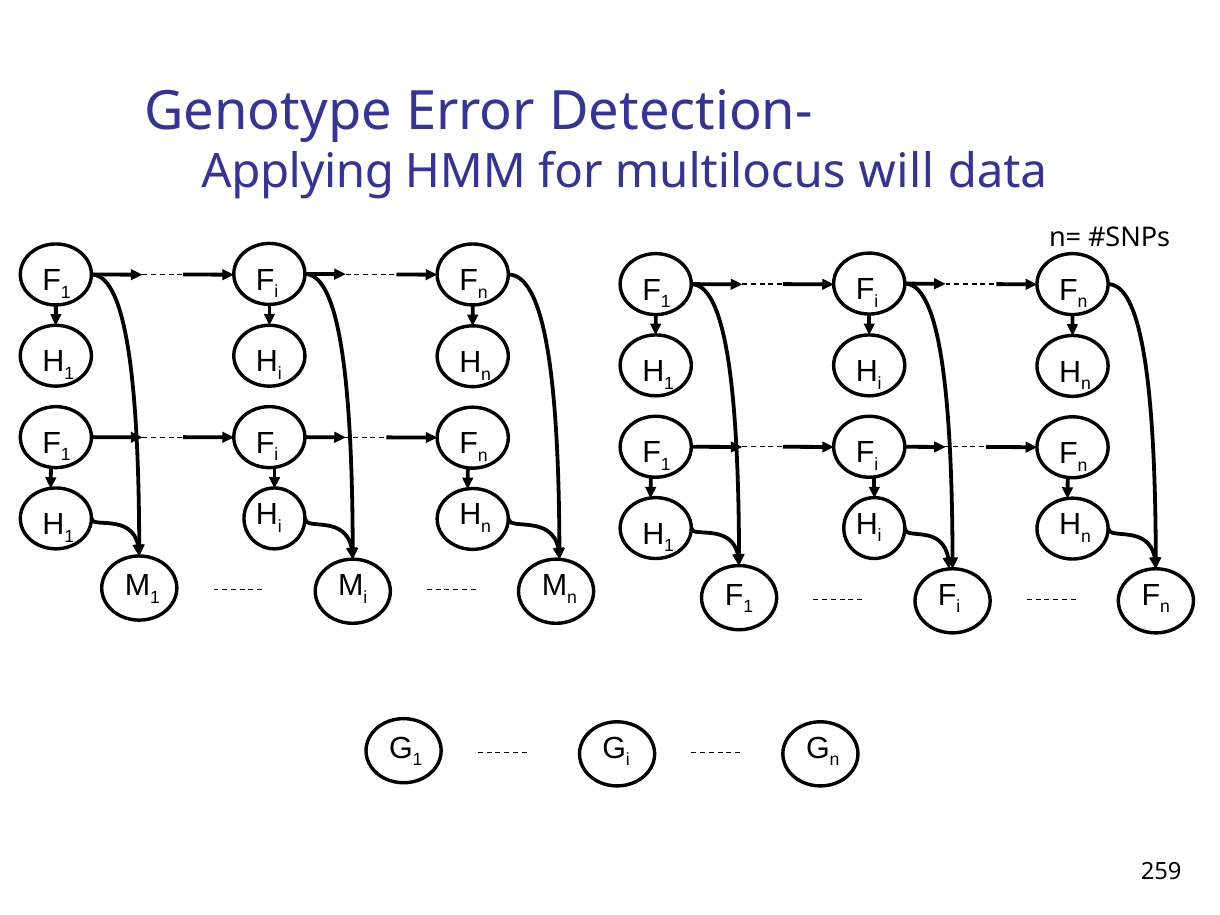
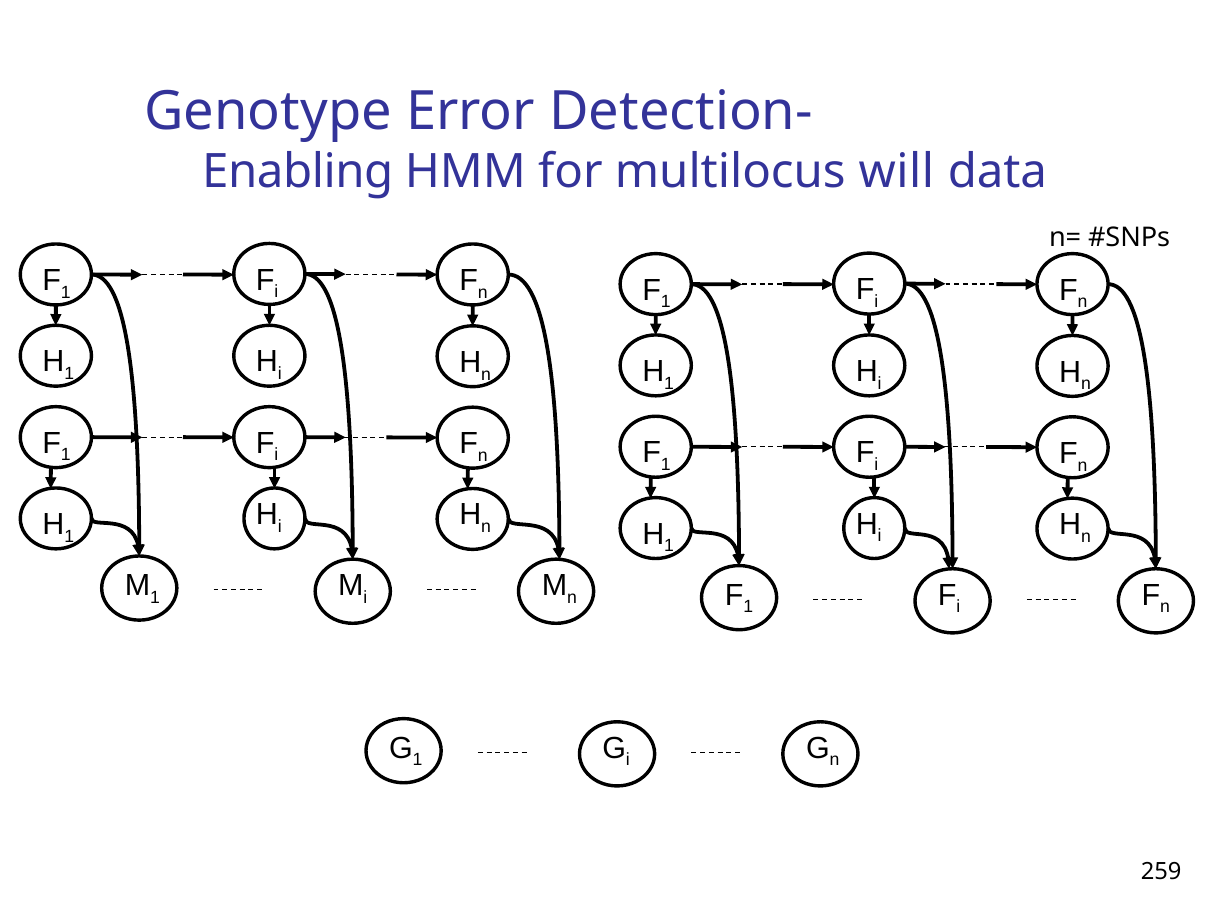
Applying: Applying -> Enabling
